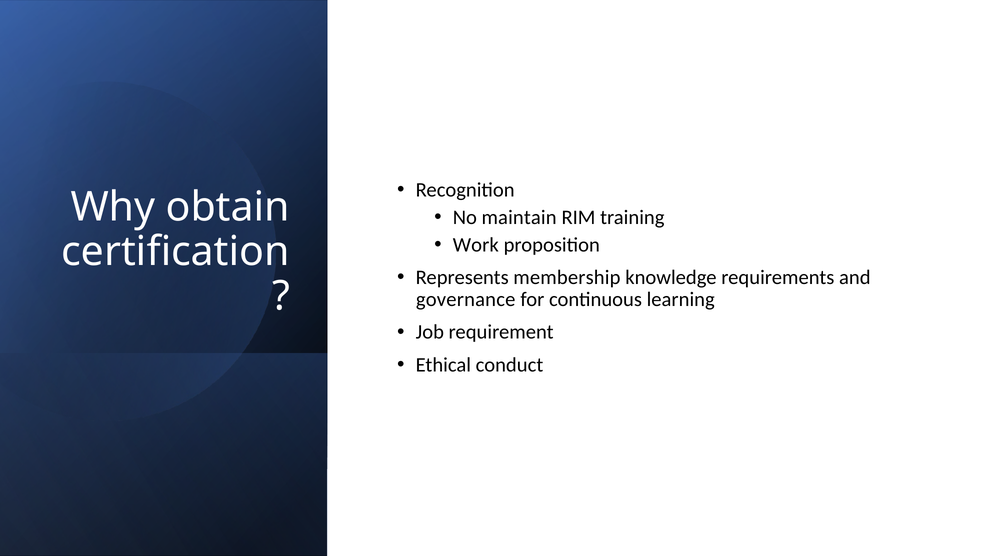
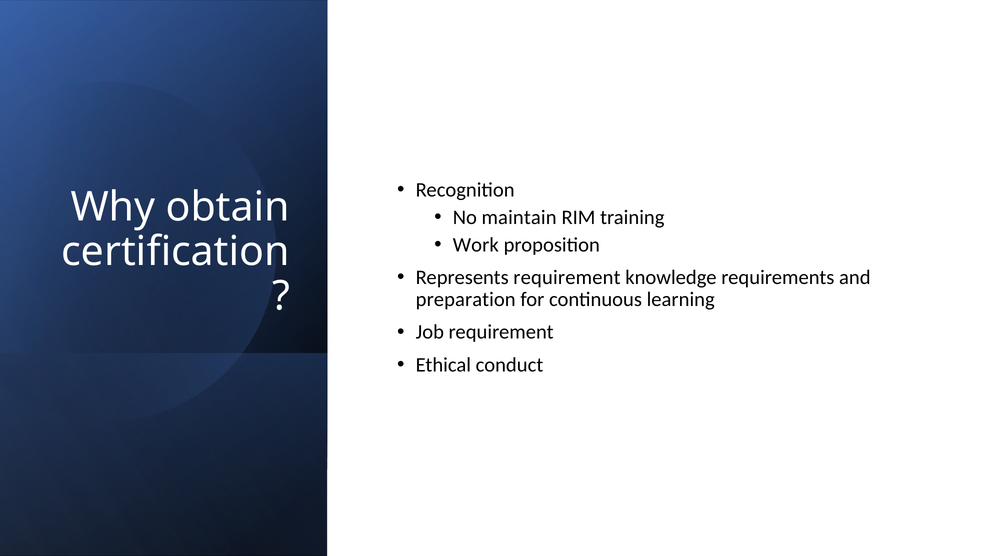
Represents membership: membership -> requirement
governance: governance -> preparation
